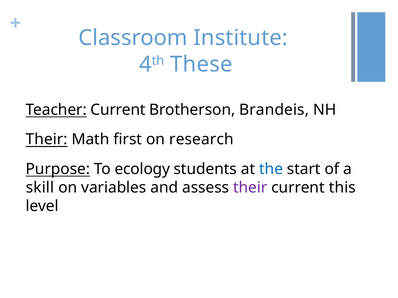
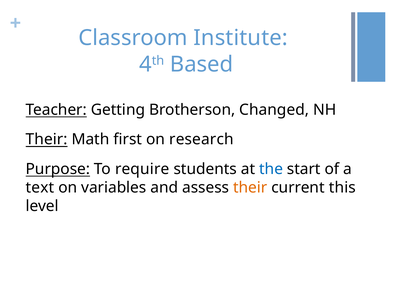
These: These -> Based
Teacher Current: Current -> Getting
Brandeis: Brandeis -> Changed
ecology: ecology -> require
skill: skill -> text
their at (250, 188) colour: purple -> orange
